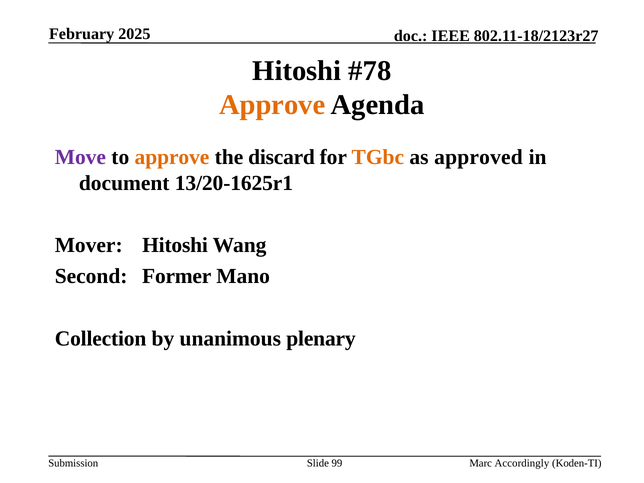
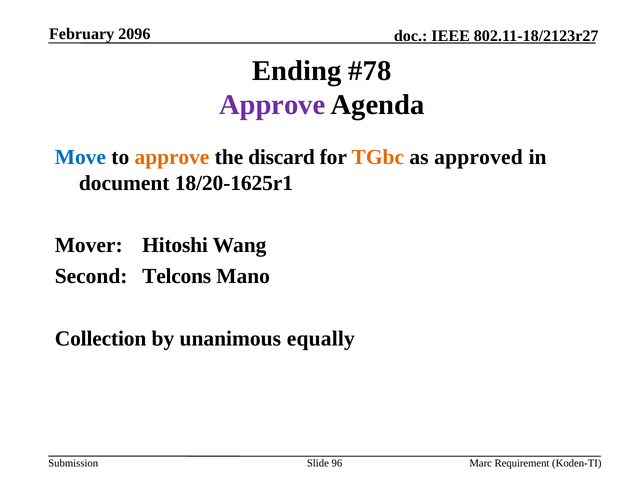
2025: 2025 -> 2096
Hitoshi at (297, 71): Hitoshi -> Ending
Approve at (272, 105) colour: orange -> purple
Move colour: purple -> blue
13/20-1625r1: 13/20-1625r1 -> 18/20-1625r1
Former: Former -> Telcons
plenary: plenary -> equally
99: 99 -> 96
Accordingly: Accordingly -> Requirement
